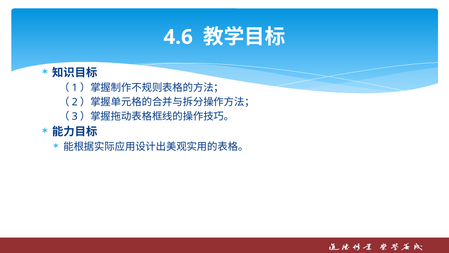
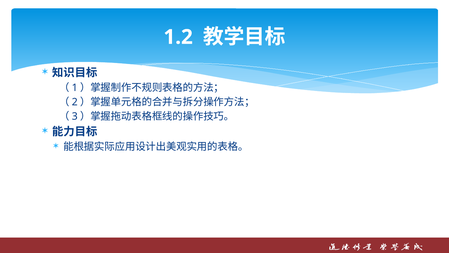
4.6: 4.6 -> 1.2
